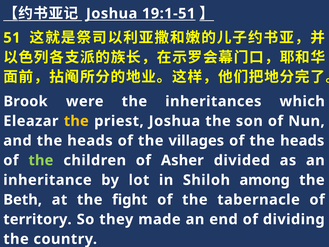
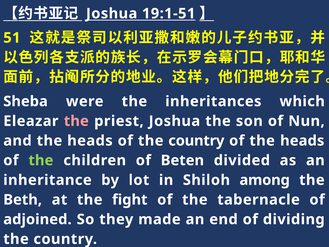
Brook: Brook -> Sheba
the at (76, 121) colour: yellow -> pink
of the villages: villages -> country
Asher: Asher -> Beten
territory: territory -> adjoined
